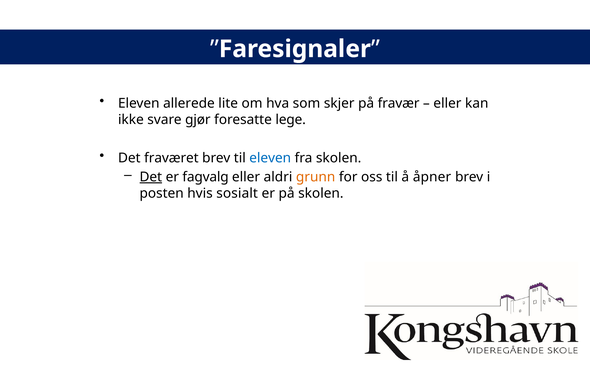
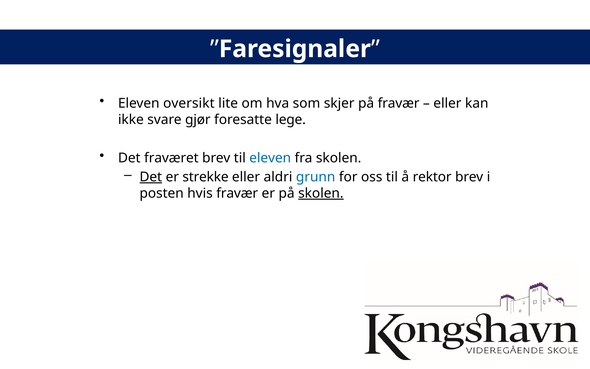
allerede: allerede -> oversikt
fagvalg: fagvalg -> strekke
grunn colour: orange -> blue
åpner: åpner -> rektor
hvis sosialt: sosialt -> fravær
skolen at (321, 193) underline: none -> present
